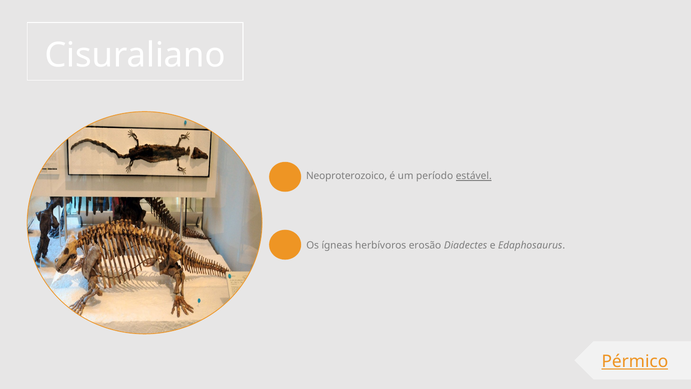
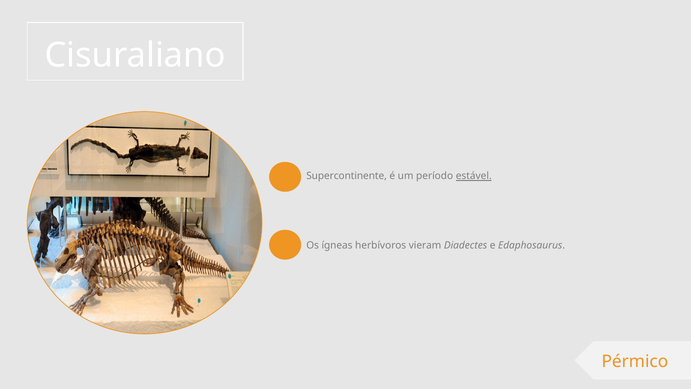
Neoproterozoico: Neoproterozoico -> Supercontinente
erosão: erosão -> vieram
Pérmico underline: present -> none
